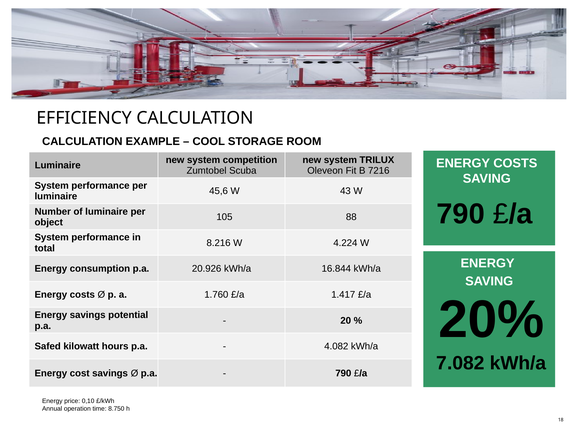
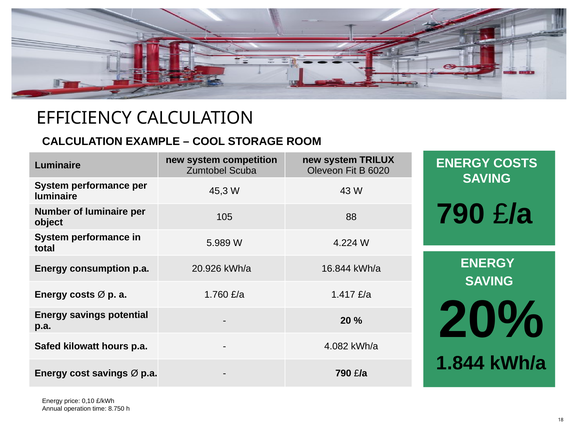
7216: 7216 -> 6020
45,6: 45,6 -> 45,3
8.216: 8.216 -> 5.989
7.082: 7.082 -> 1.844
